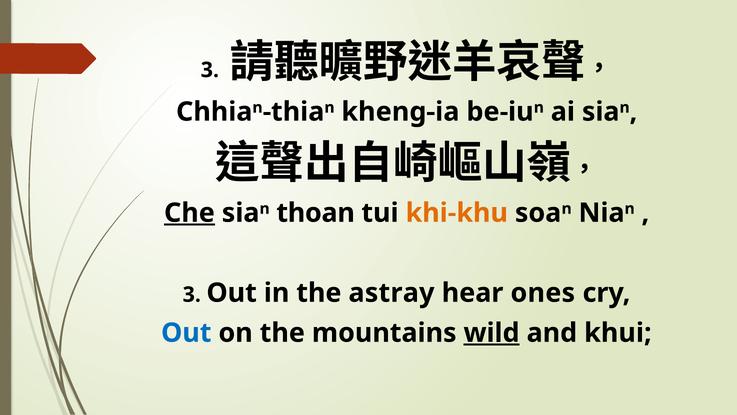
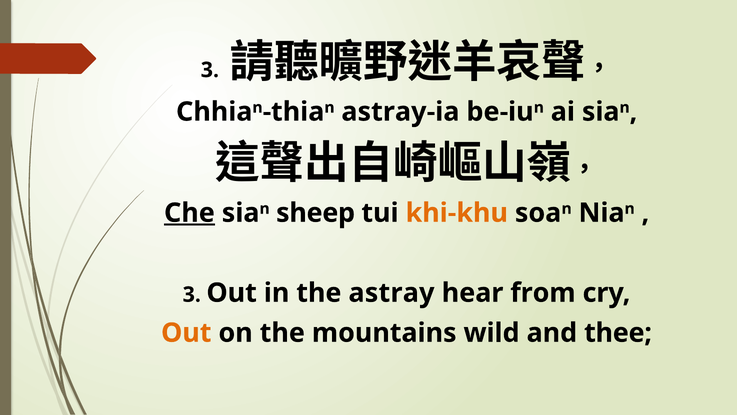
kheng-ia: kheng-ia -> astray-ia
thoan: thoan -> sheep
ones: ones -> from
Out at (186, 333) colour: blue -> orange
wild underline: present -> none
khui: khui -> thee
